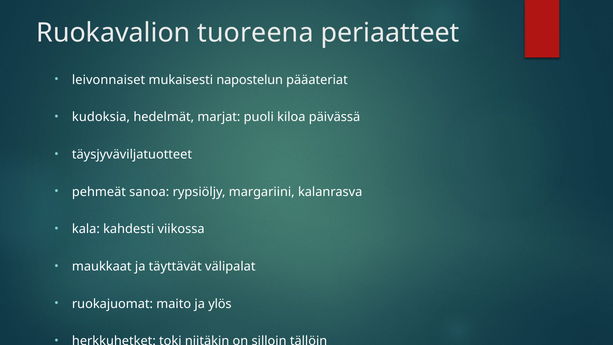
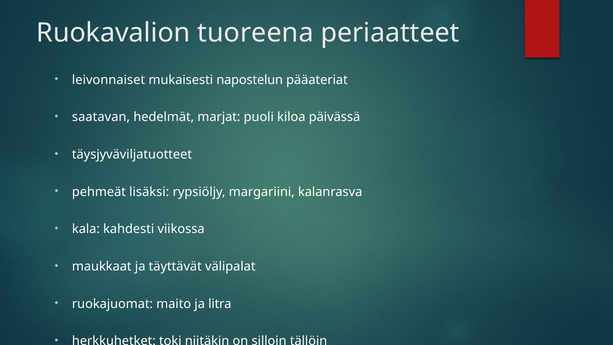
kudoksia: kudoksia -> saatavan
sanoa: sanoa -> lisäksi
ylös: ylös -> litra
